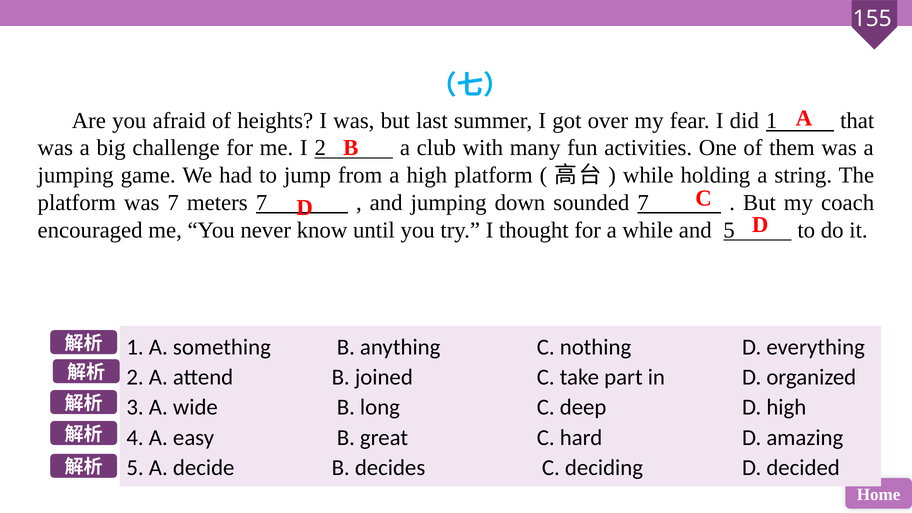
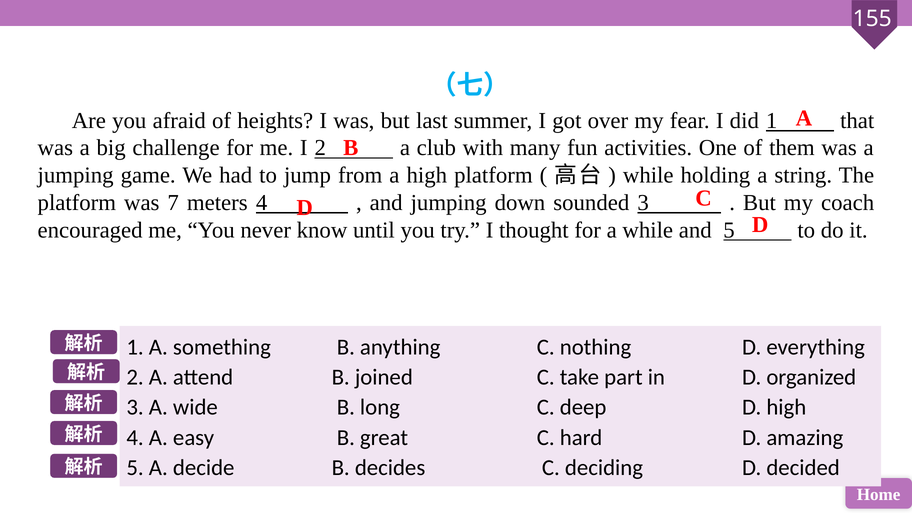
meters 7: 7 -> 4
sounded 7: 7 -> 3
